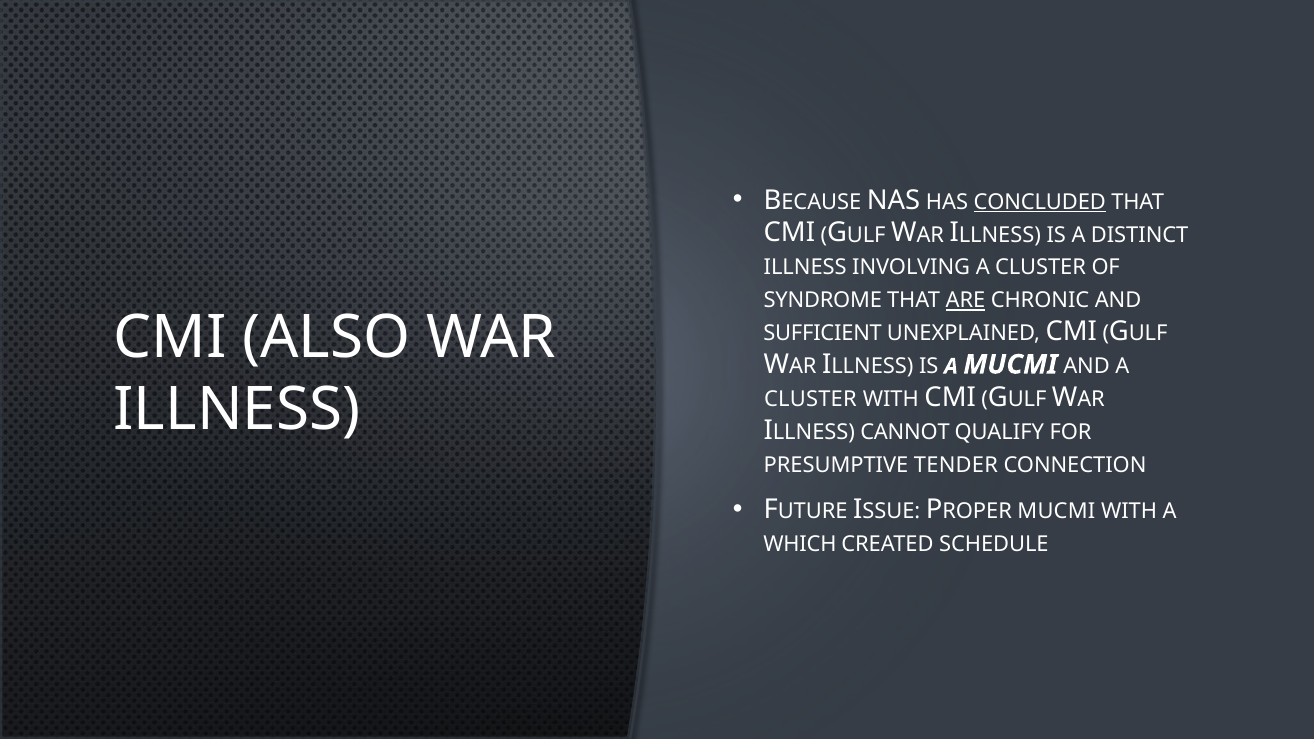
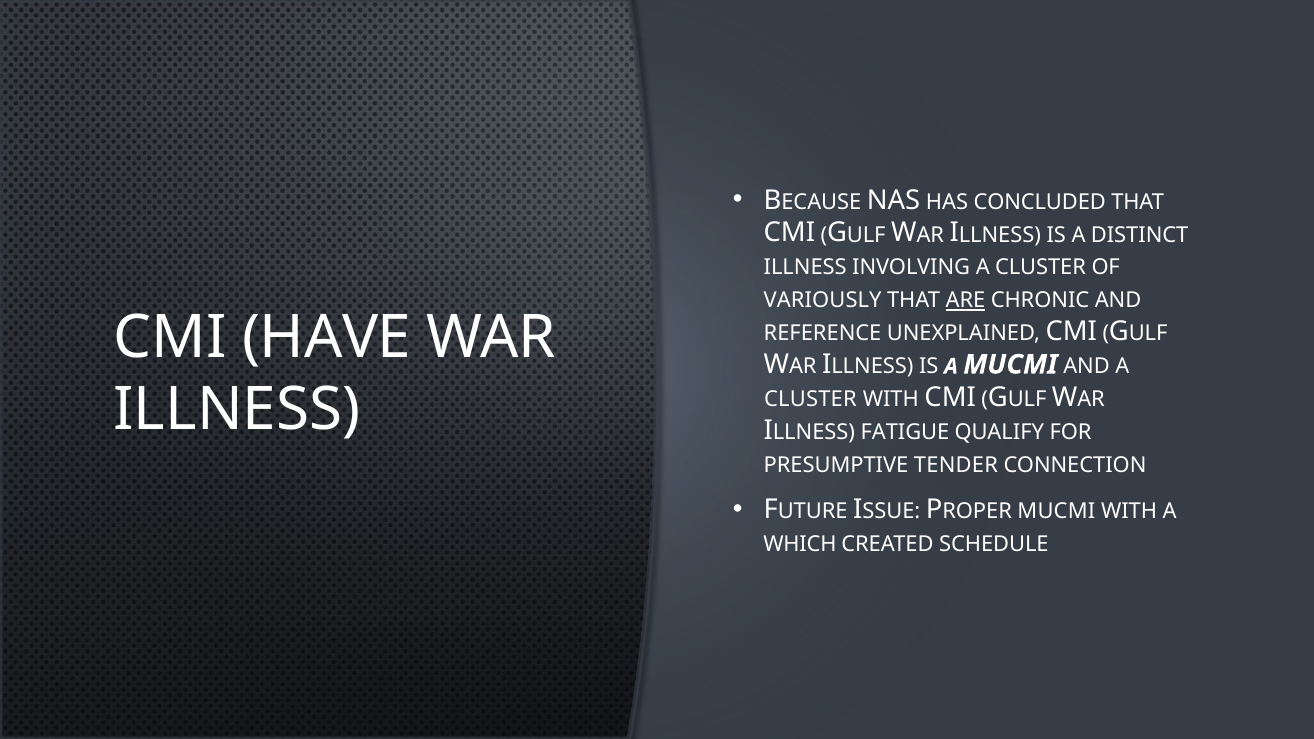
CONCLUDED underline: present -> none
SYNDROME: SYNDROME -> VARIOUSLY
ALSO: ALSO -> HAVE
SUFFICIENT: SUFFICIENT -> REFERENCE
CANNOT: CANNOT -> FATIGUE
